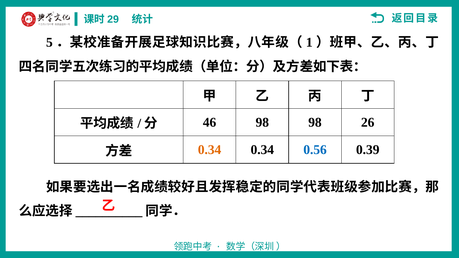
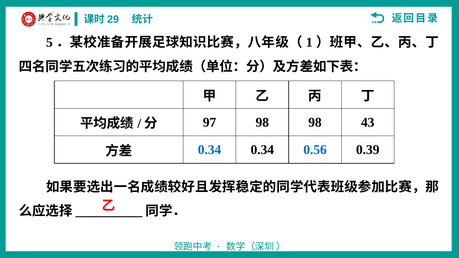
46: 46 -> 97
26: 26 -> 43
0.34 at (210, 150) colour: orange -> blue
